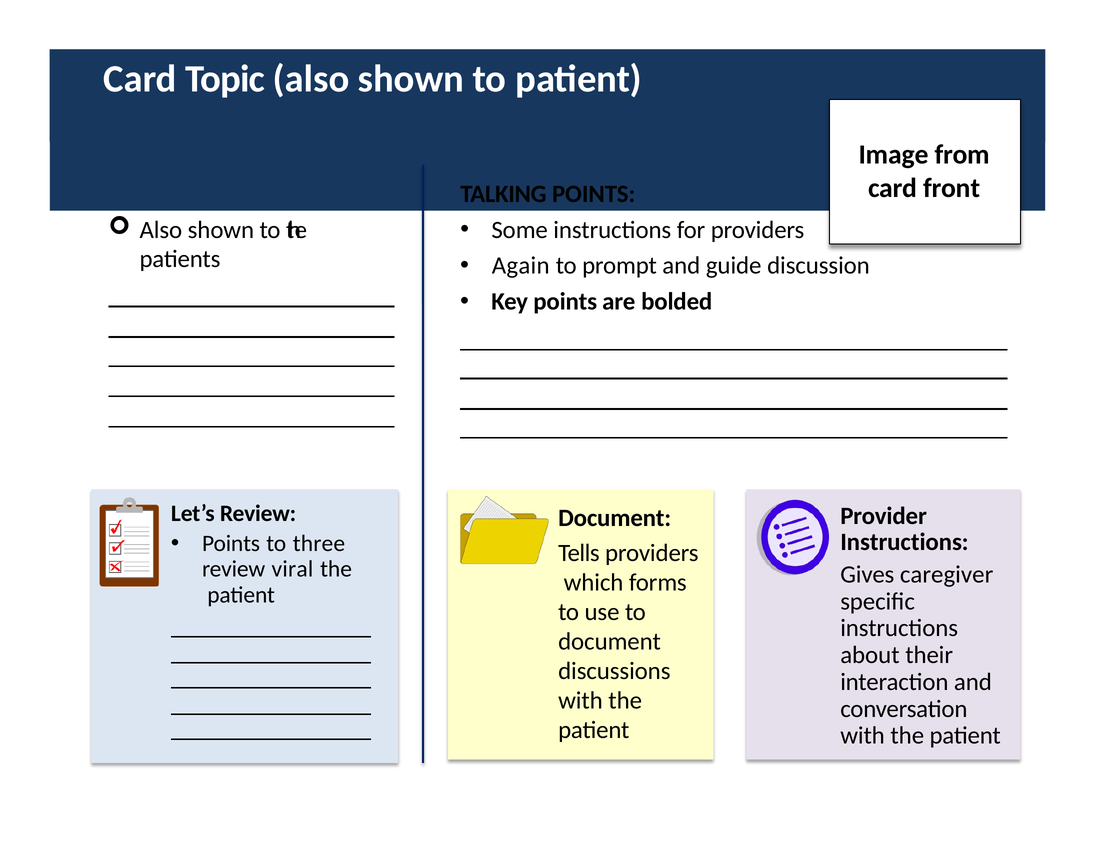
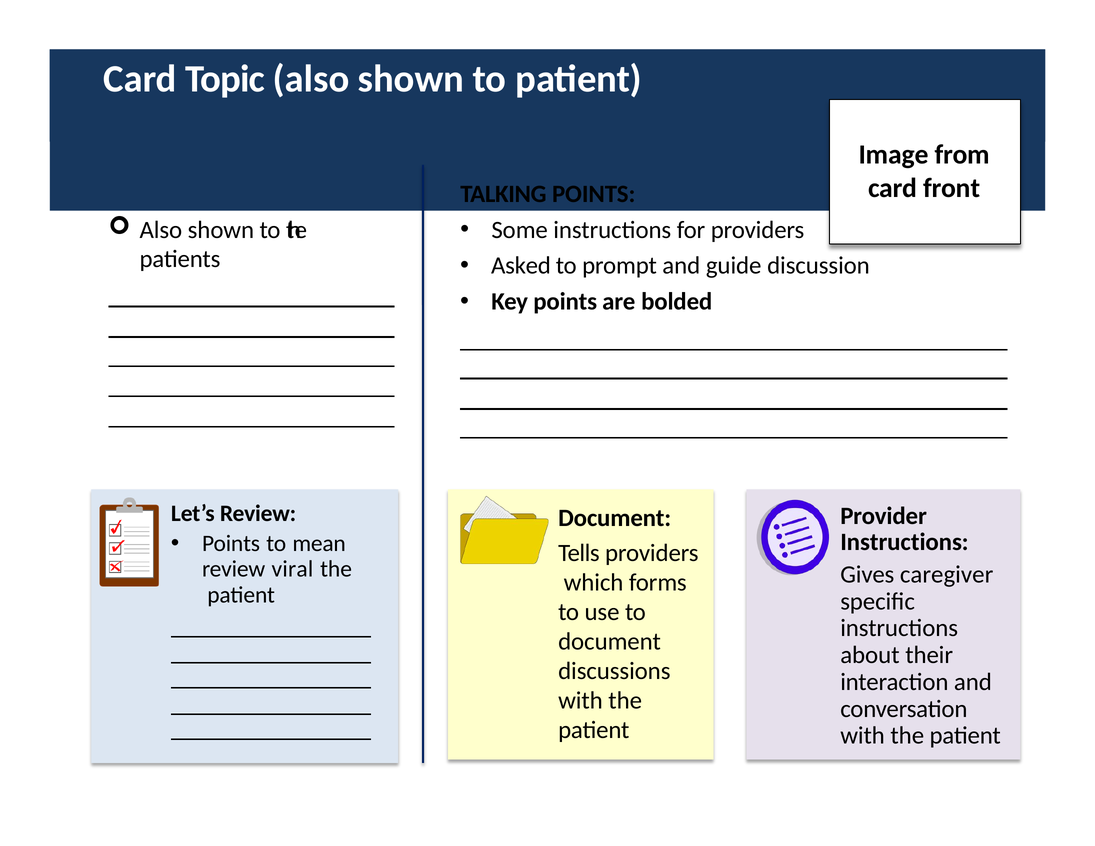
Again: Again -> Asked
three: three -> mean
